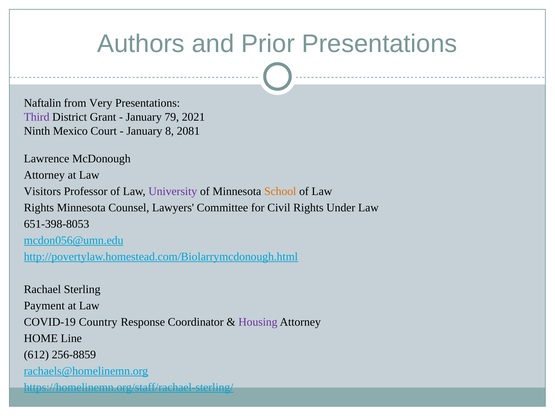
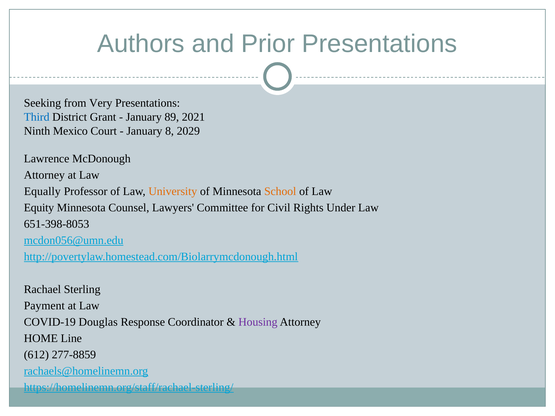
Naftalin: Naftalin -> Seeking
Third colour: purple -> blue
79: 79 -> 89
2081: 2081 -> 2029
Visitors: Visitors -> Equally
University colour: purple -> orange
Rights at (39, 208): Rights -> Equity
Country: Country -> Douglas
256-8859: 256-8859 -> 277-8859
